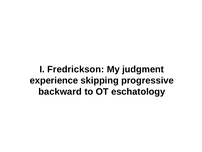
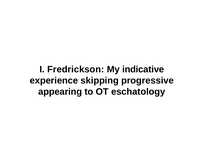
judgment: judgment -> indicative
backward: backward -> appearing
